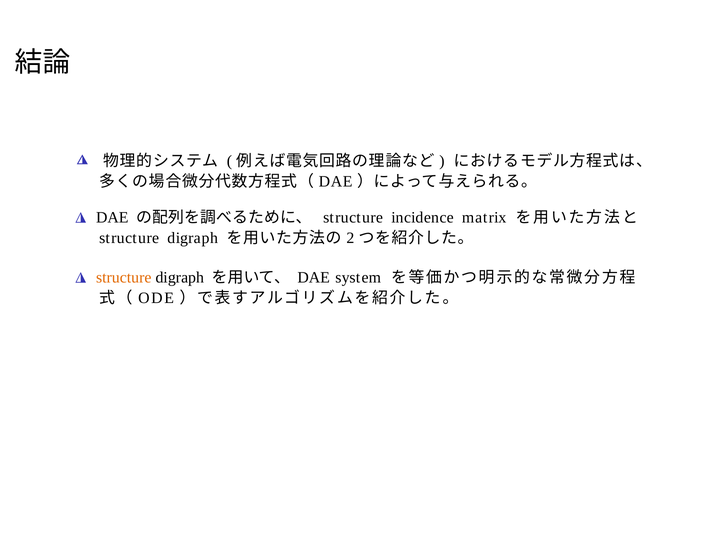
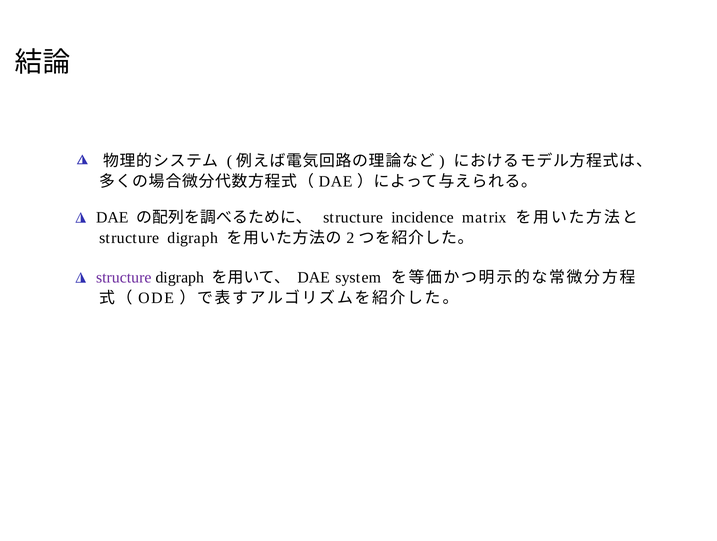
structure at (124, 277) colour: orange -> purple
